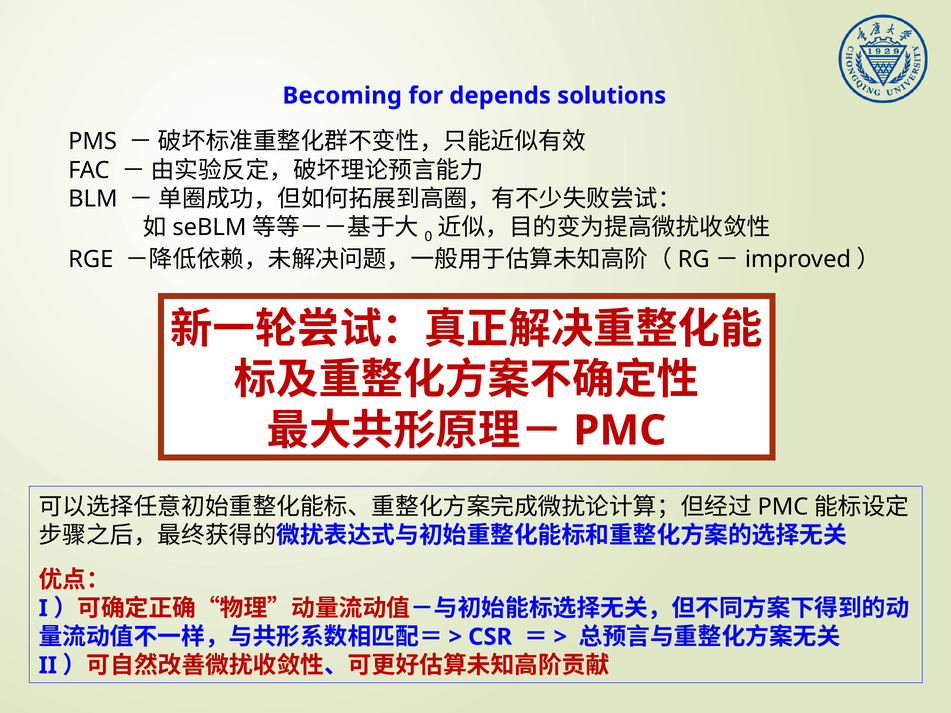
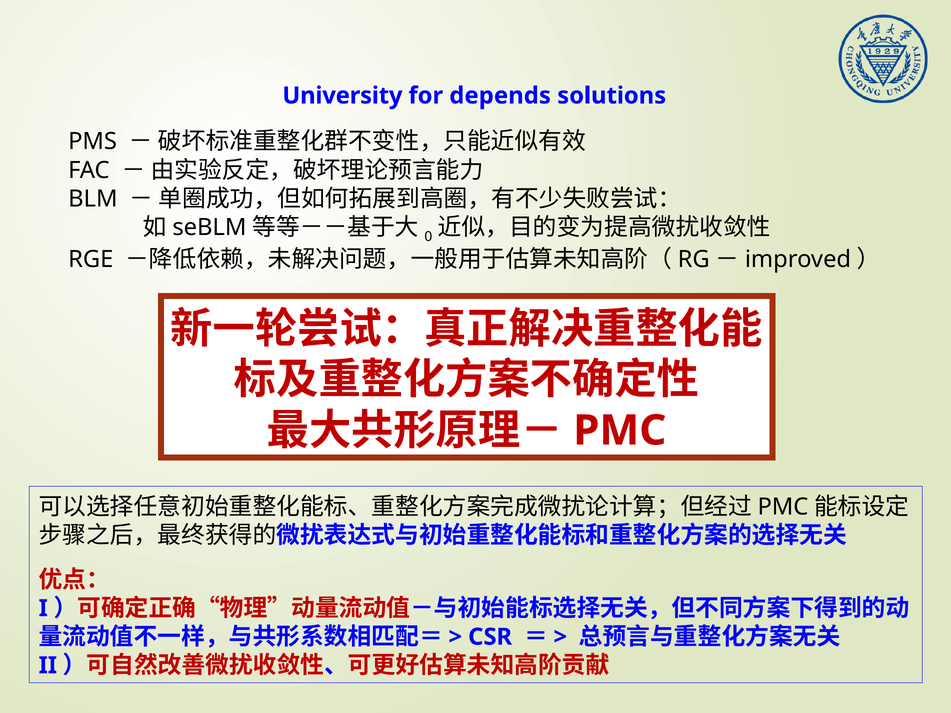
Becoming: Becoming -> University
